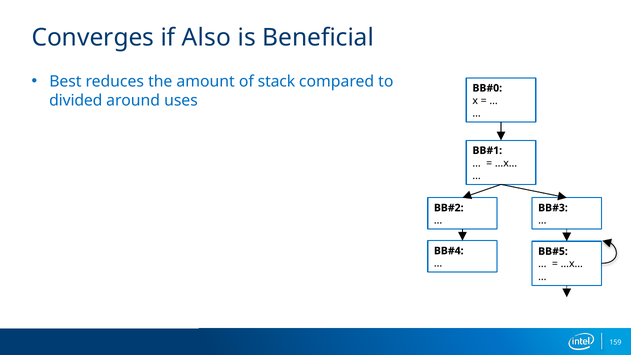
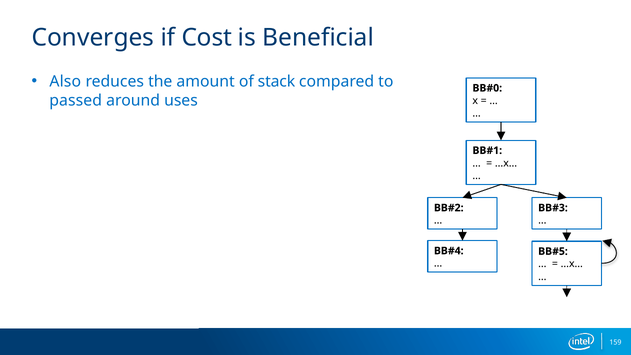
Also: Also -> Cost
Best: Best -> Also
divided: divided -> passed
